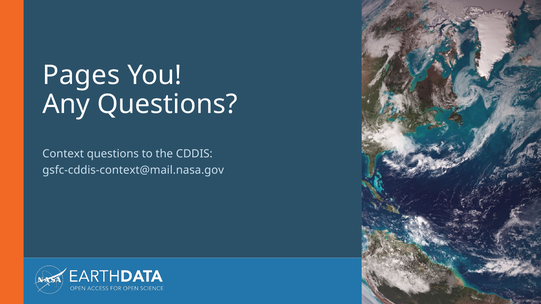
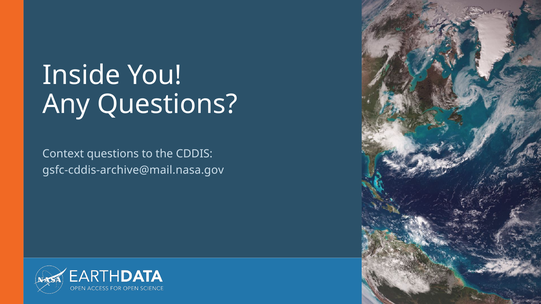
Pages: Pages -> Inside
gsfc-cddis-context@mail.nasa.gov: gsfc-cddis-context@mail.nasa.gov -> gsfc-cddis-archive@mail.nasa.gov
